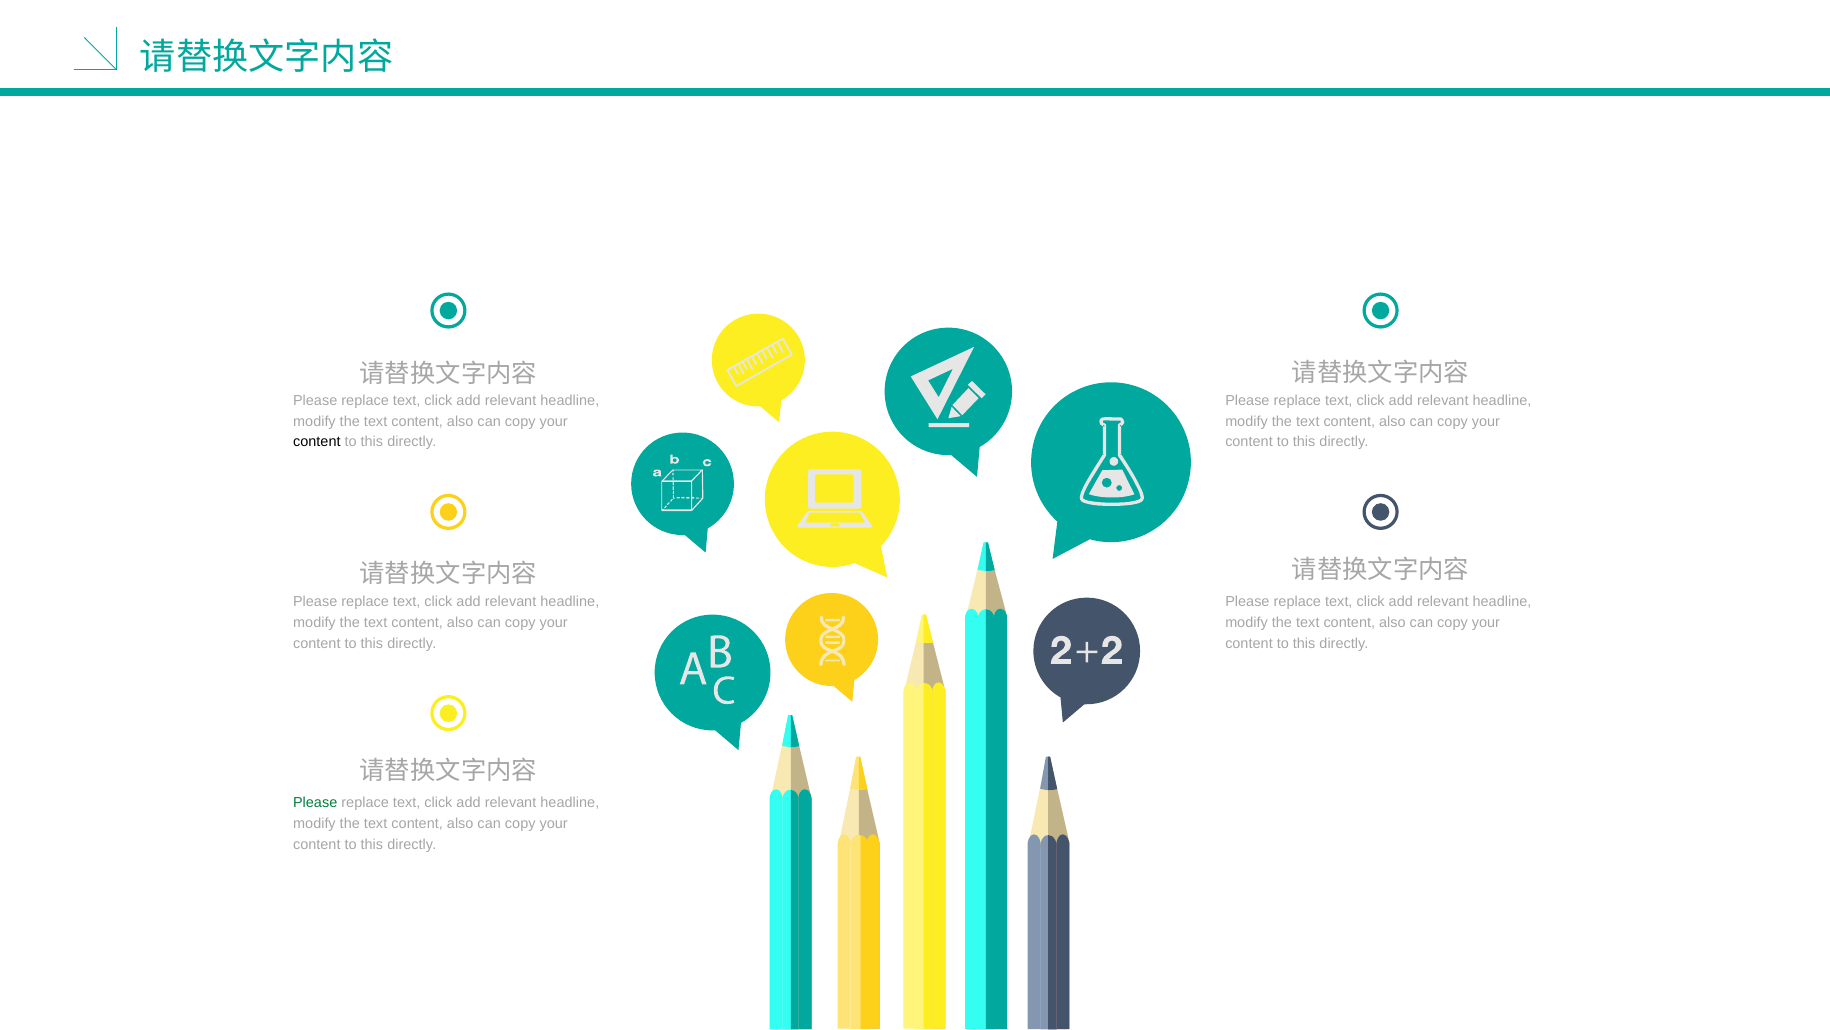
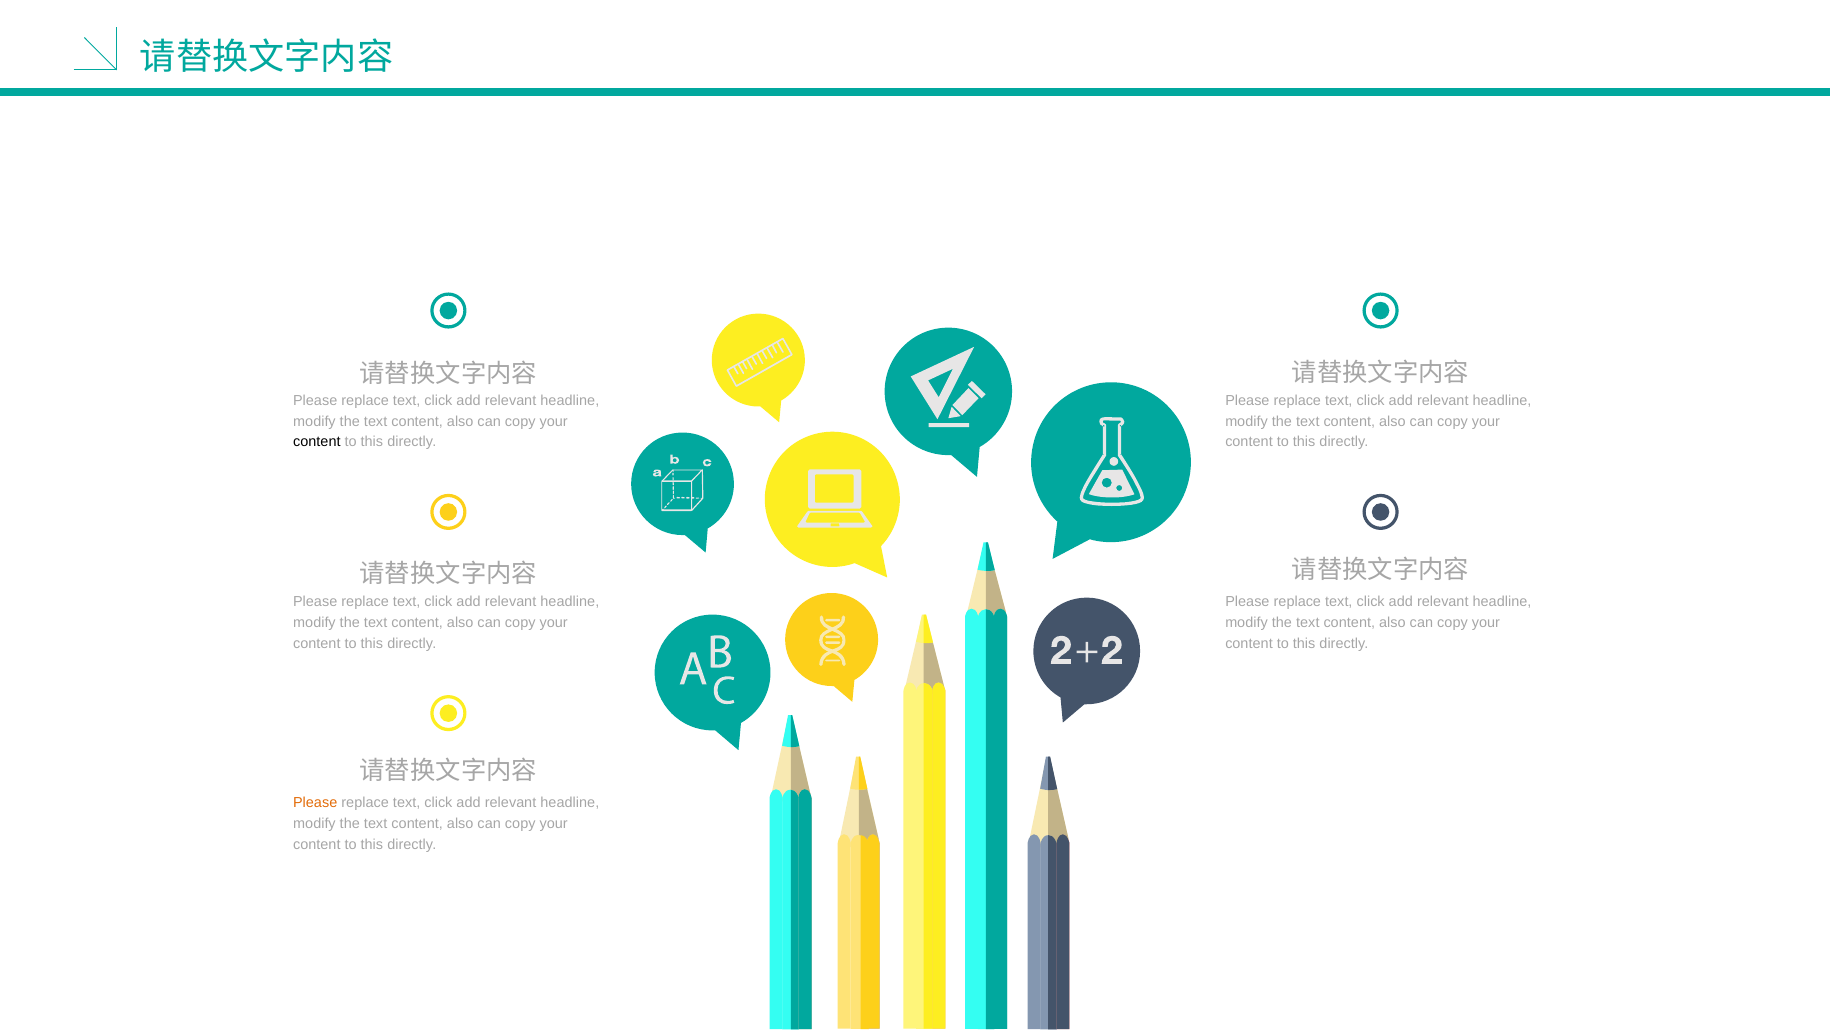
Please at (315, 803) colour: green -> orange
